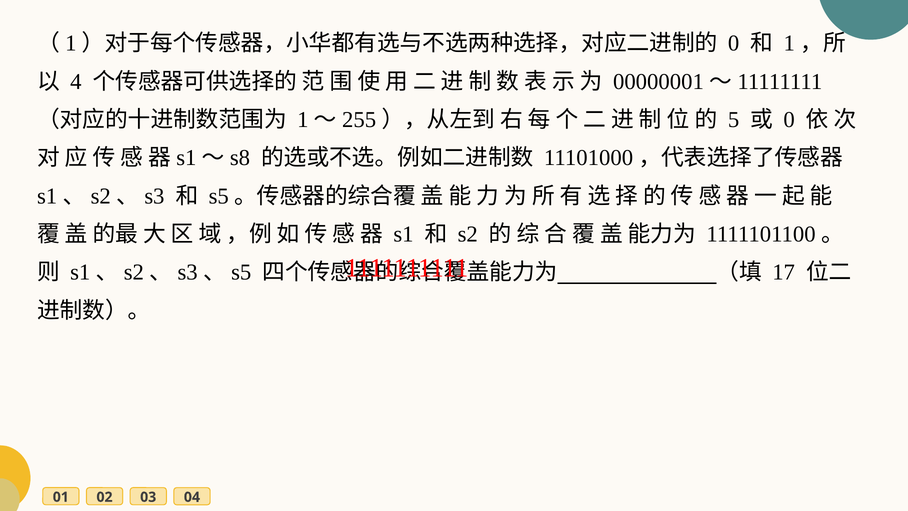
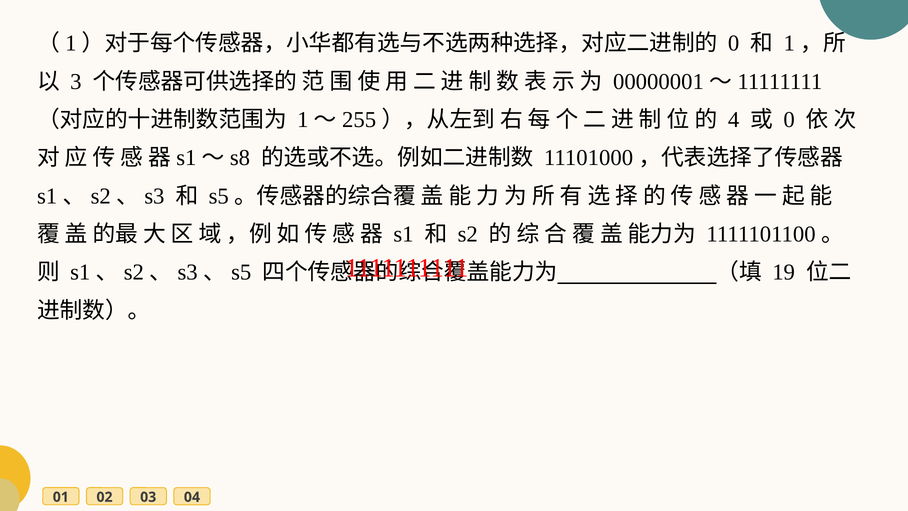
4: 4 -> 3
5: 5 -> 4
17: 17 -> 19
